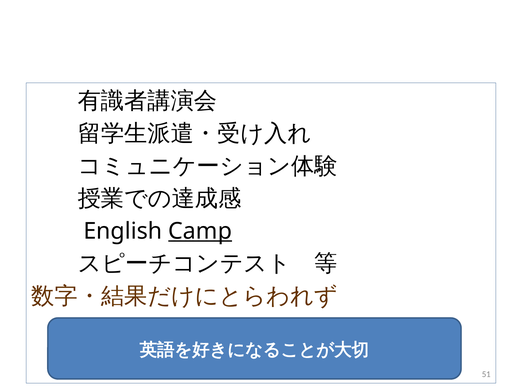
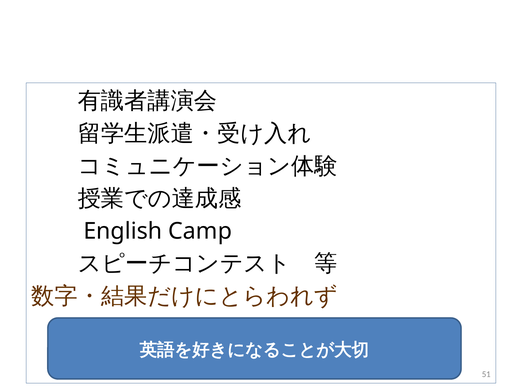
Camp underline: present -> none
